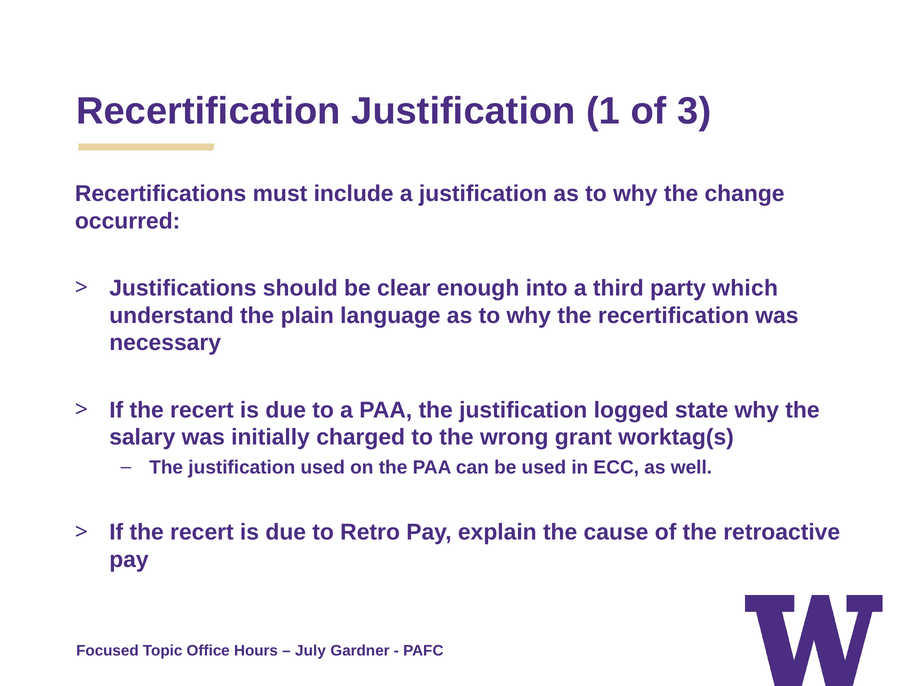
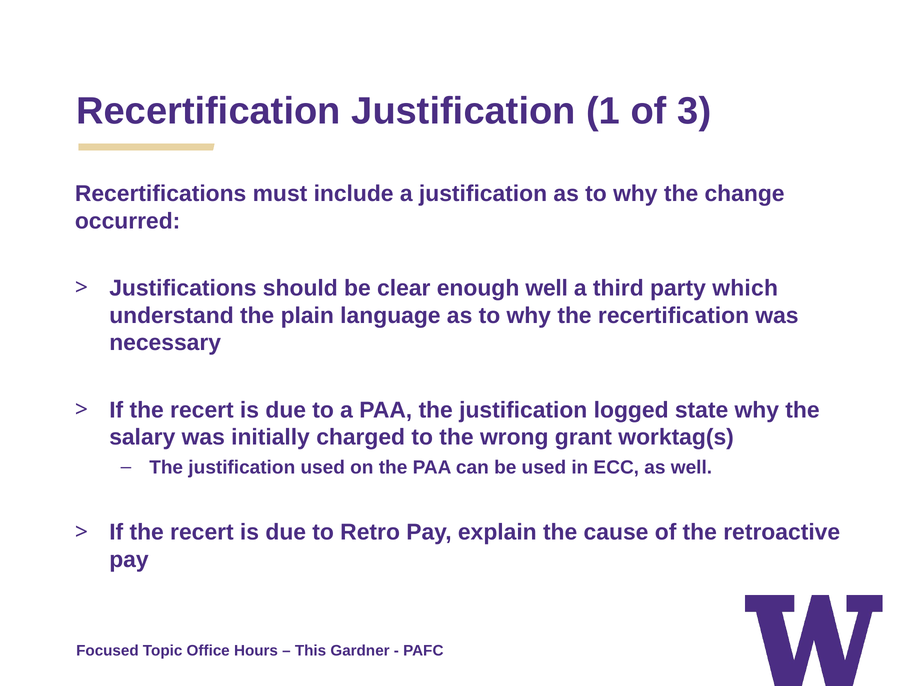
enough into: into -> well
July: July -> This
